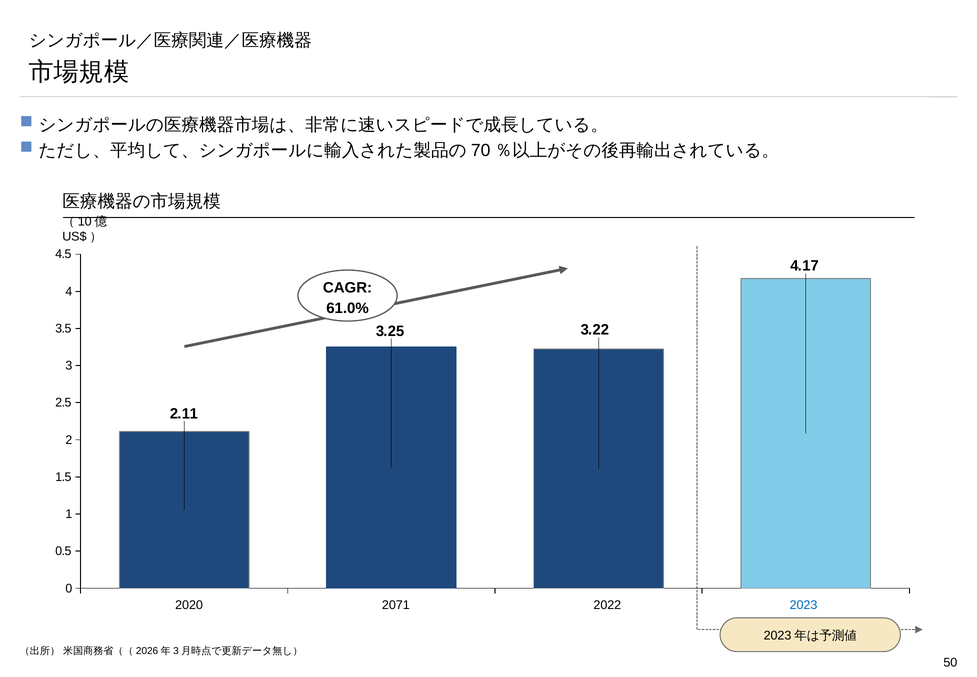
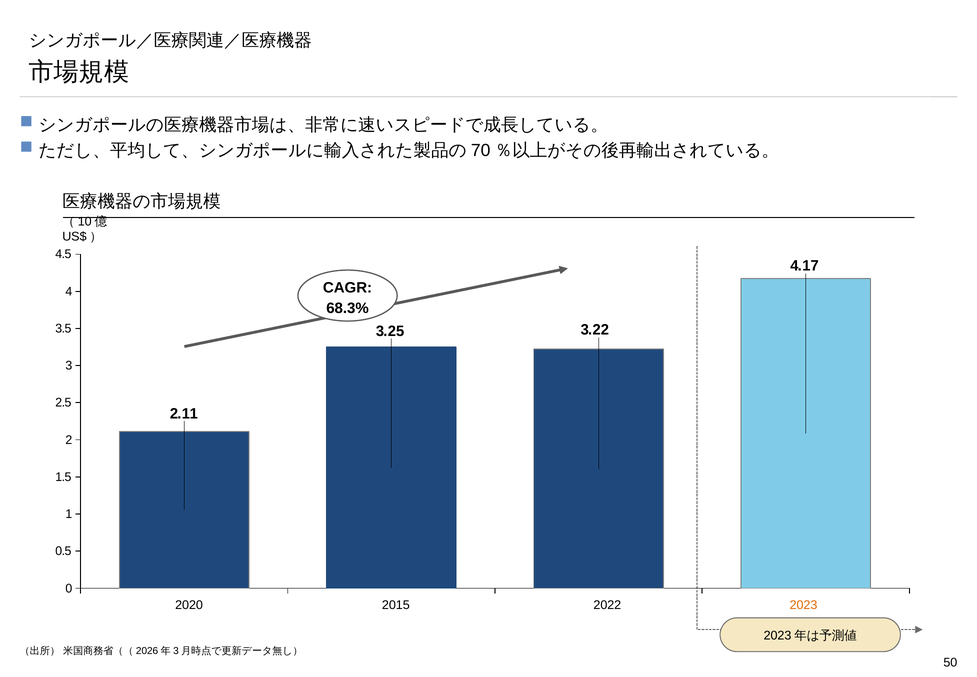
61.0%: 61.0% -> 68.3%
2071: 2071 -> 2015
2023 colour: blue -> orange
